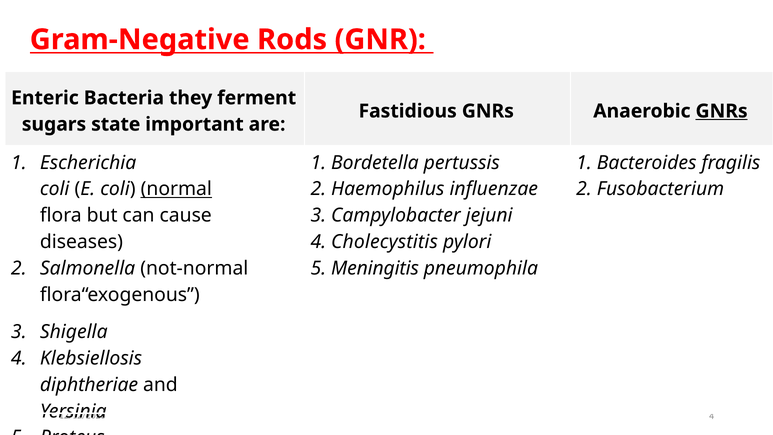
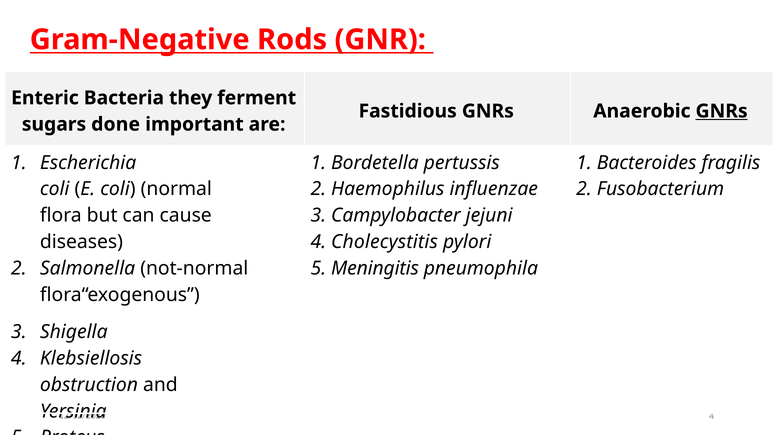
state: state -> done
normal underline: present -> none
diphtheriae: diphtheriae -> obstruction
